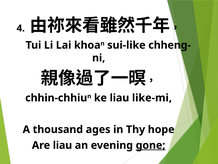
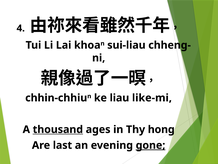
sui-like: sui-like -> sui-liau
thousand underline: none -> present
hope: hope -> hong
Are liau: liau -> last
